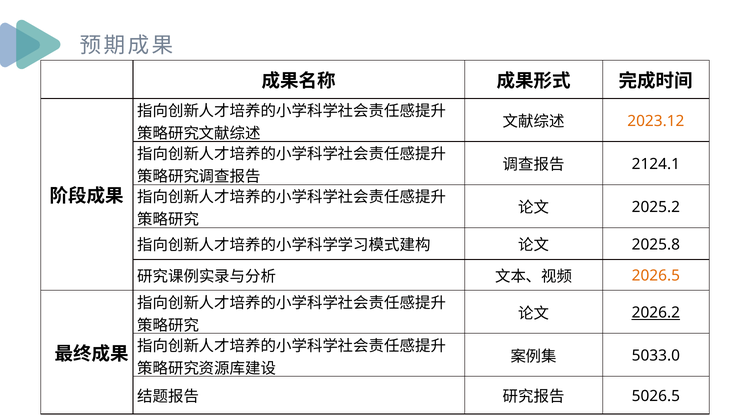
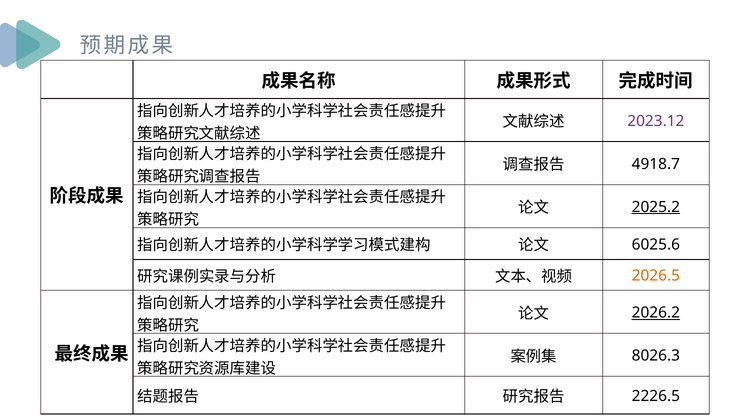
2023.12 colour: orange -> purple
2124.1: 2124.1 -> 4918.7
2025.2 underline: none -> present
2025.8: 2025.8 -> 6025.6
5033.0: 5033.0 -> 8026.3
5026.5: 5026.5 -> 2226.5
